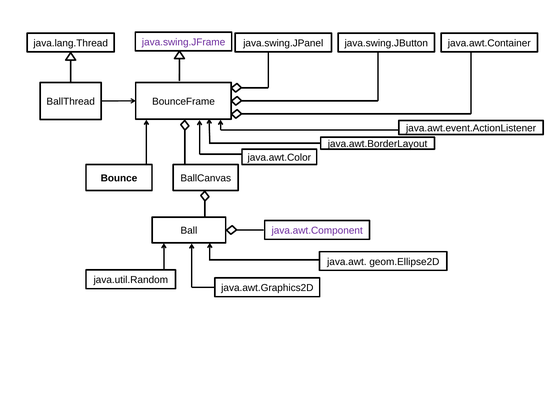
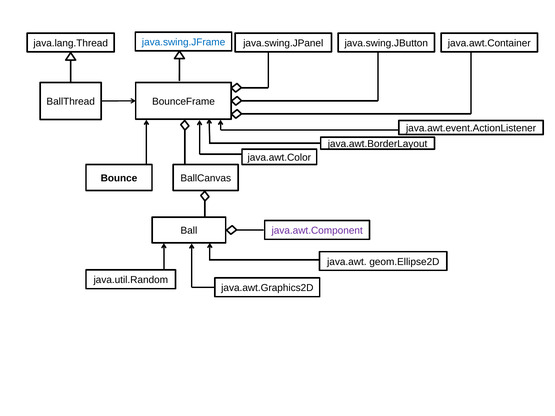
java.swing.JFrame colour: purple -> blue
